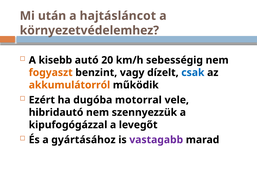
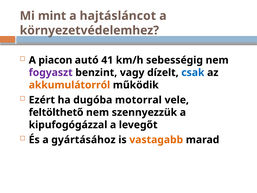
után: után -> mint
kisebb: kisebb -> piacon
20: 20 -> 41
fogyaszt colour: orange -> purple
hibridautó: hibridautó -> feltölthető
vastagabb colour: purple -> orange
